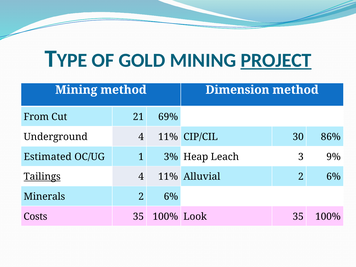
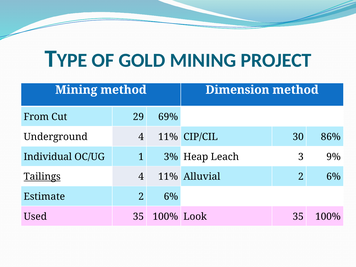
PROJECT underline: present -> none
21: 21 -> 29
Estimated: Estimated -> Individual
Minerals: Minerals -> Estimate
Costs: Costs -> Used
